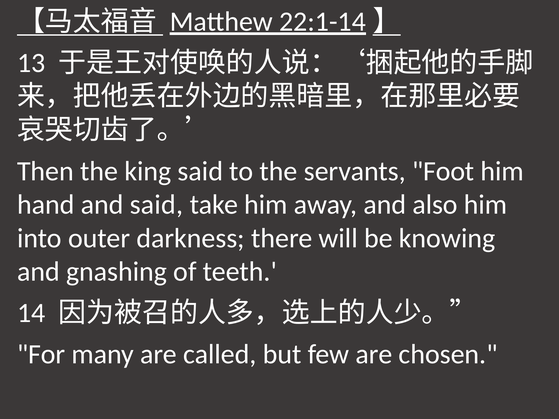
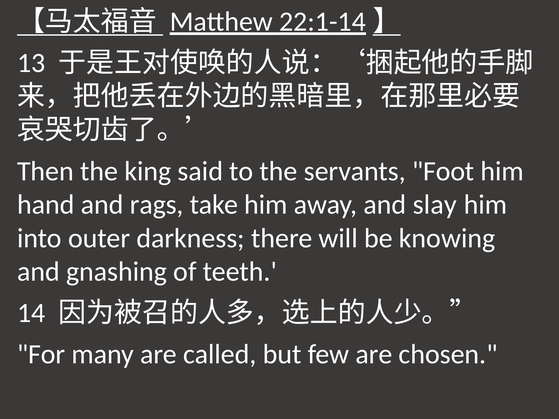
and said: said -> rags
also: also -> slay
